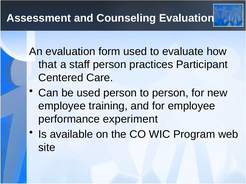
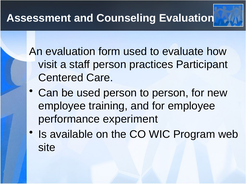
that: that -> visit
